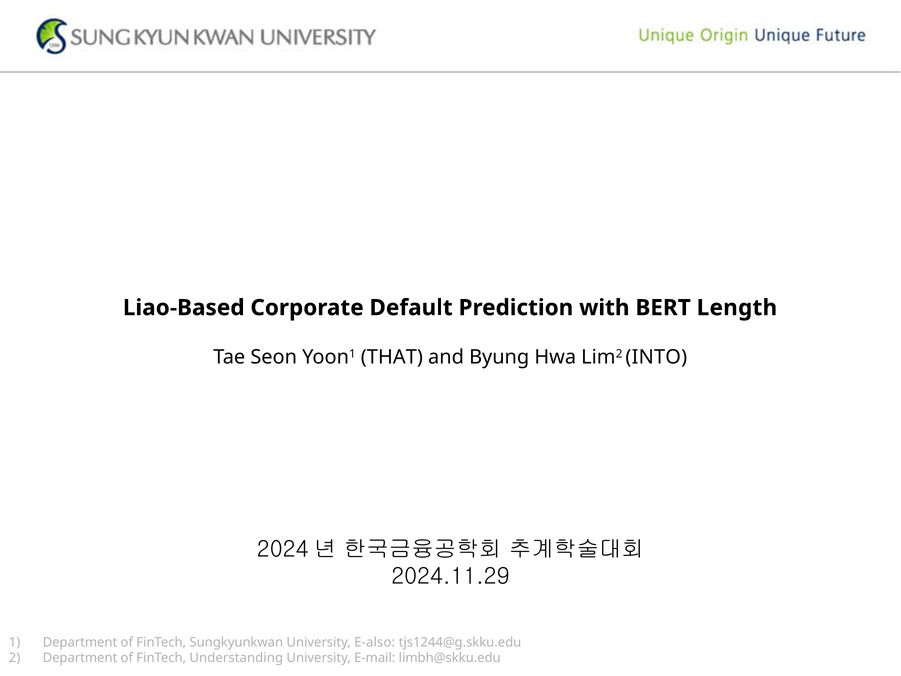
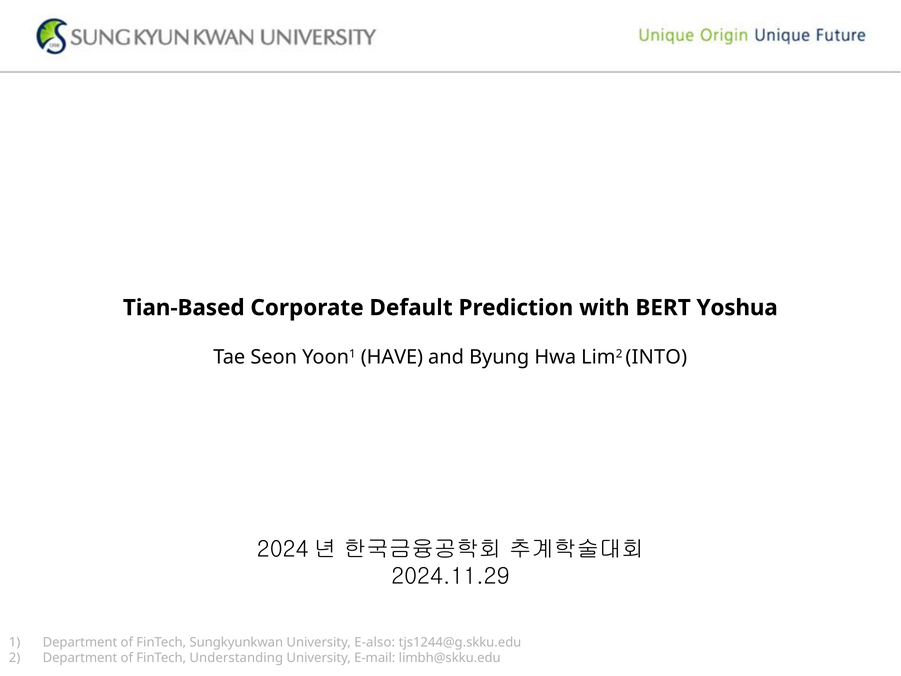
Liao-Based: Liao-Based -> Tian-Based
Length: Length -> Yoshua
THAT: THAT -> HAVE
